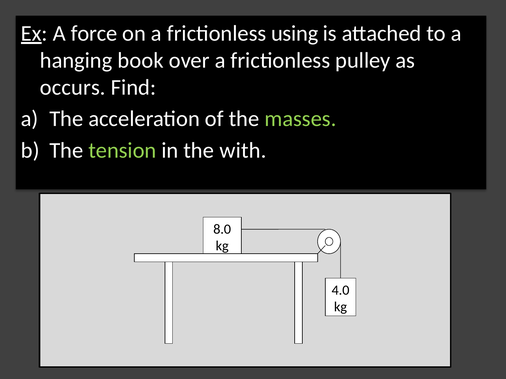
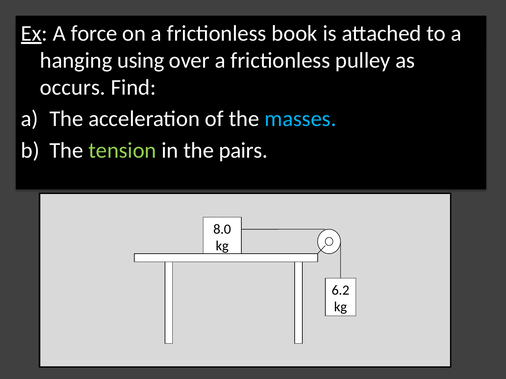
using: using -> book
book: book -> using
masses colour: light green -> light blue
with: with -> pairs
4.0: 4.0 -> 6.2
